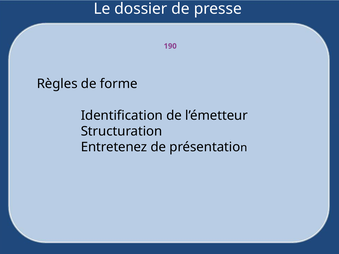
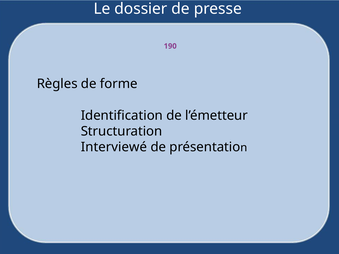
Entretenez: Entretenez -> Interviewé
